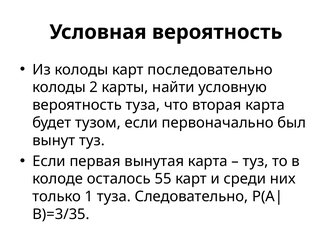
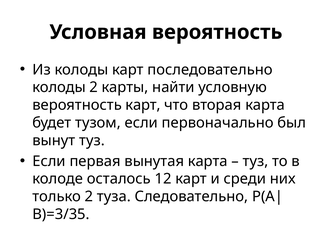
вероятность туза: туза -> карт
55: 55 -> 12
только 1: 1 -> 2
